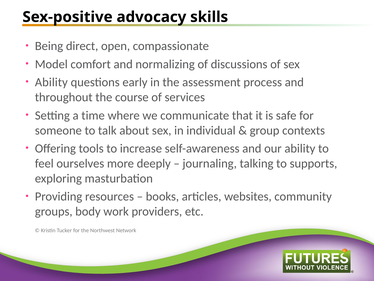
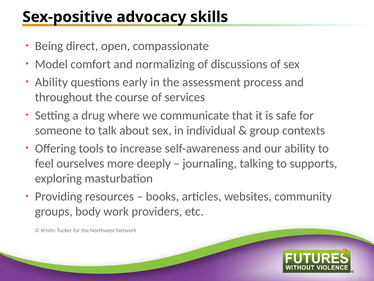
time: time -> drug
